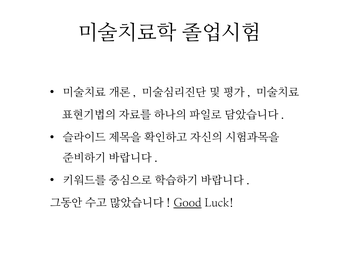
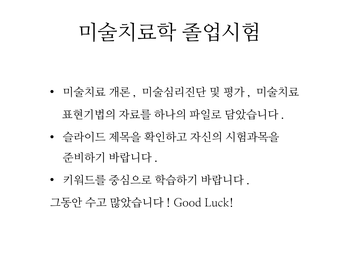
Good underline: present -> none
